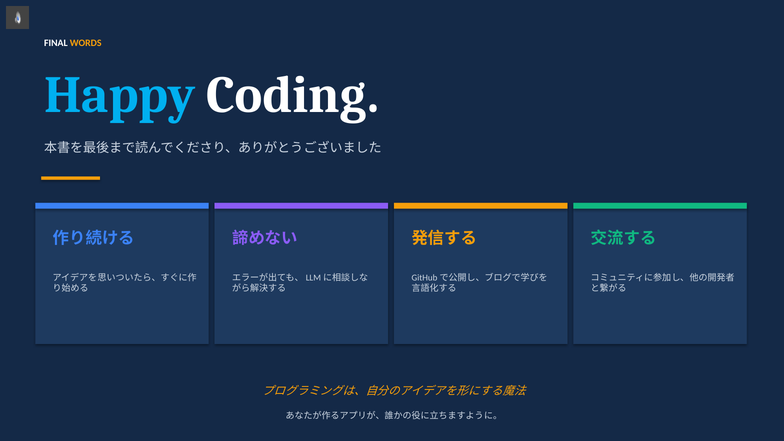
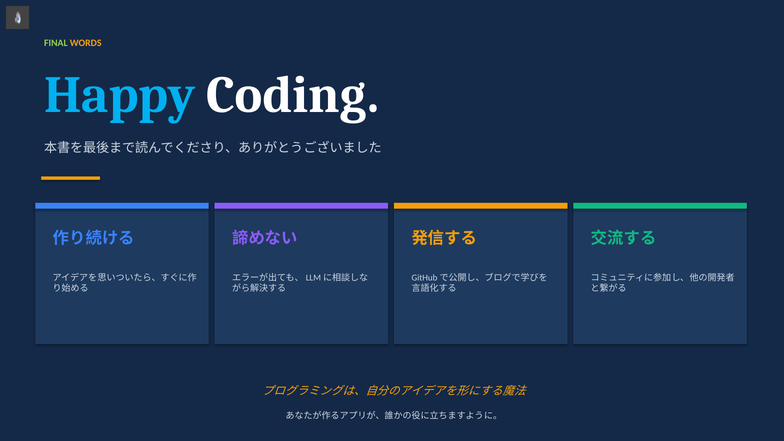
FINAL colour: white -> light green
